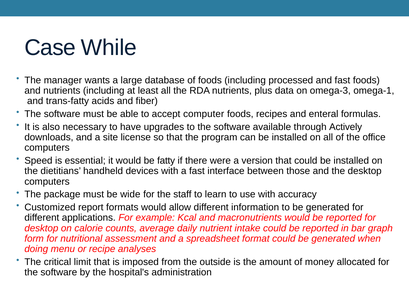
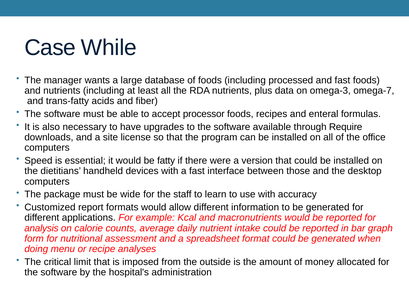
omega-1: omega-1 -> omega-7
computer: computer -> processor
Actively: Actively -> Require
desktop at (41, 228): desktop -> analysis
